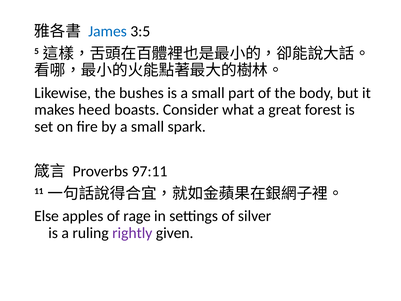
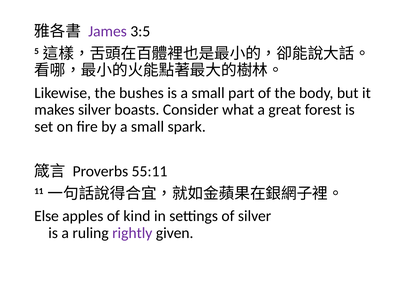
James colour: blue -> purple
makes heed: heed -> silver
97:11: 97:11 -> 55:11
rage: rage -> kind
